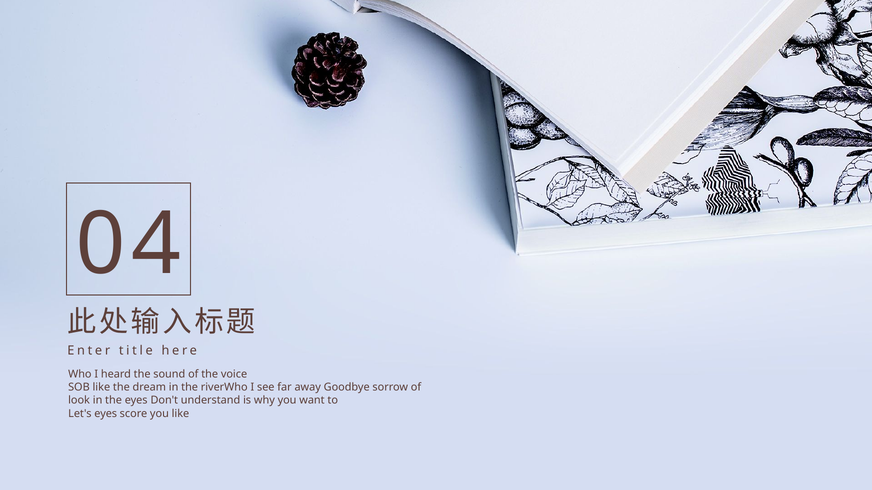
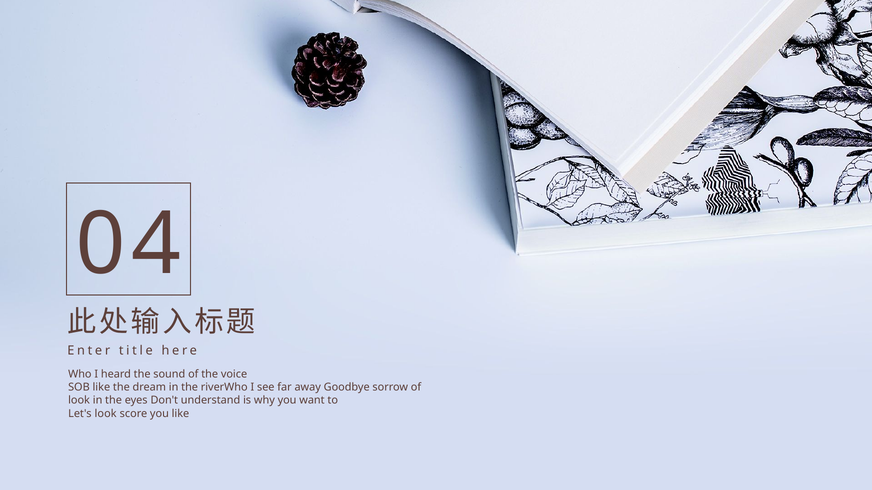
Let's eyes: eyes -> look
